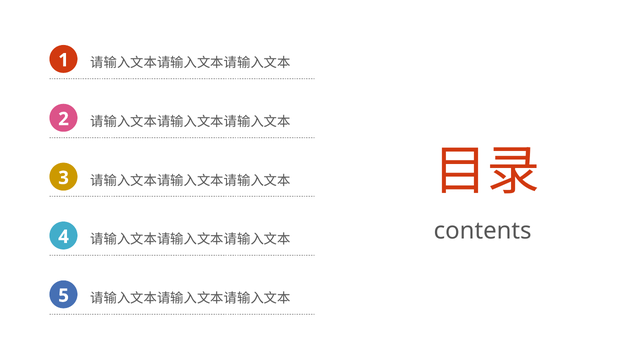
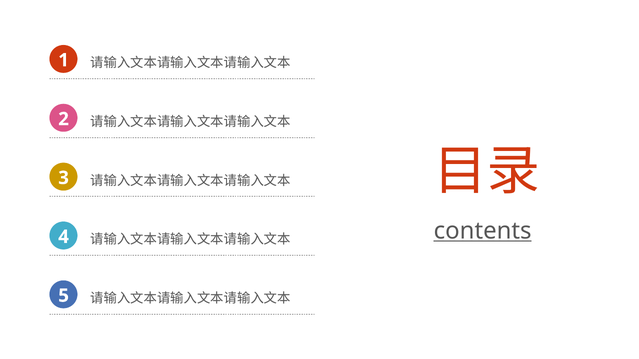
contents underline: none -> present
